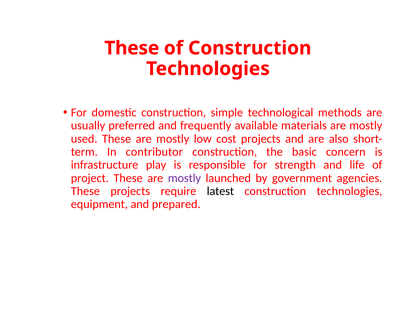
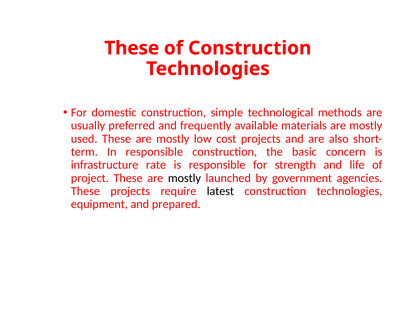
In contributor: contributor -> responsible
play: play -> rate
mostly at (184, 178) colour: purple -> black
